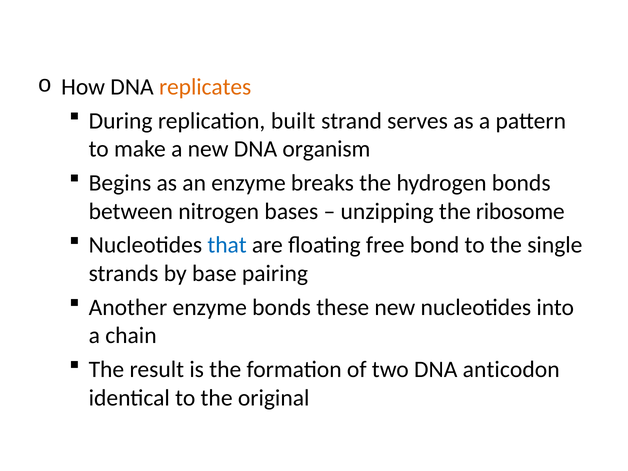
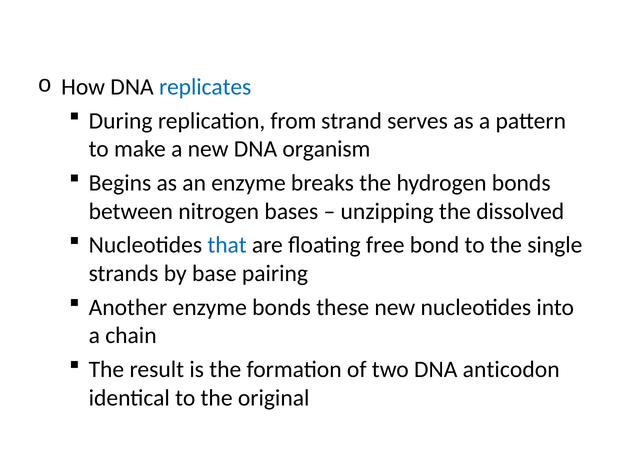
replicates colour: orange -> blue
built: built -> from
ribosome: ribosome -> dissolved
